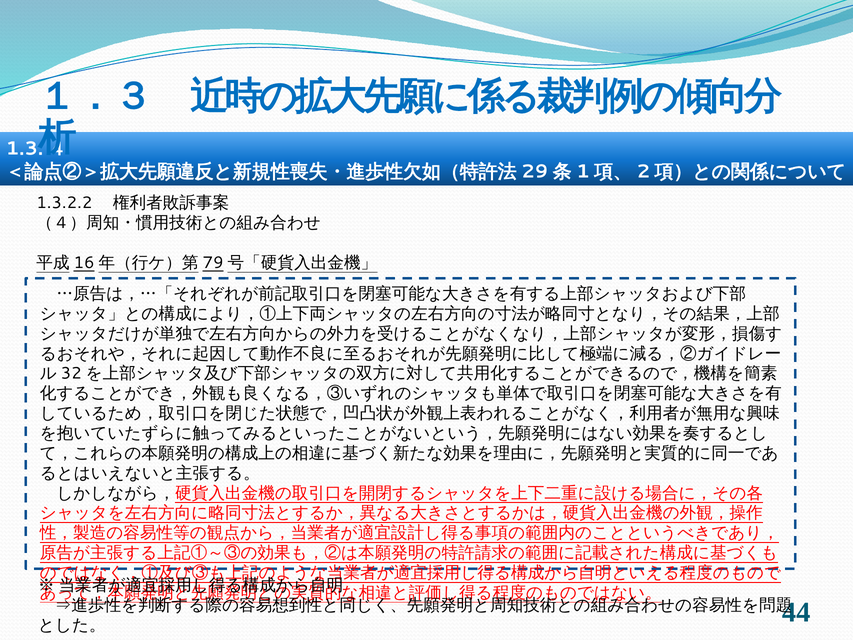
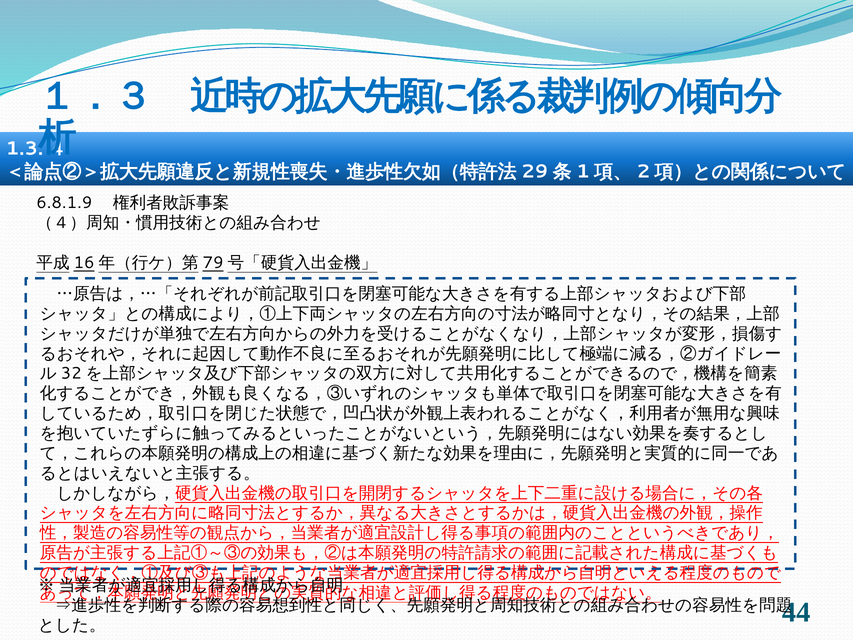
1.3.2.2: 1.3.2.2 -> 6.8.1.9
